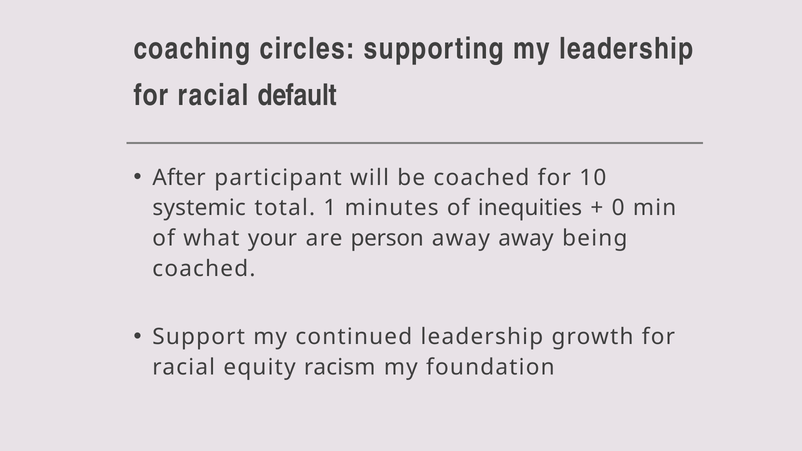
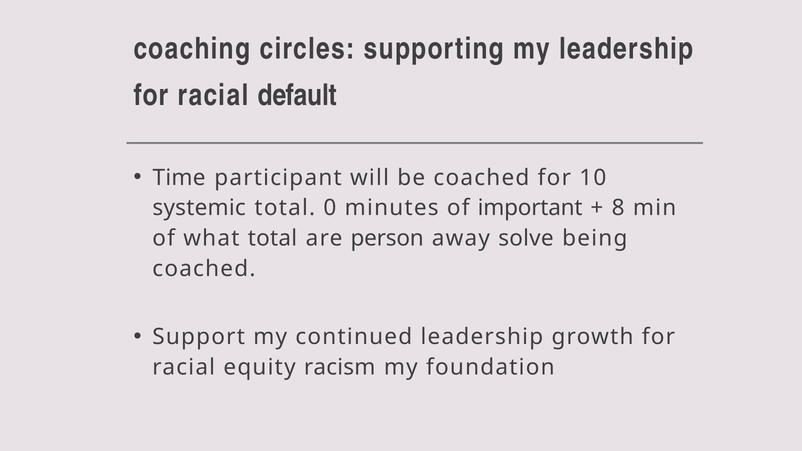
After: After -> Time
1: 1 -> 0
inequities: inequities -> important
0: 0 -> 8
what your: your -> total
away away: away -> solve
